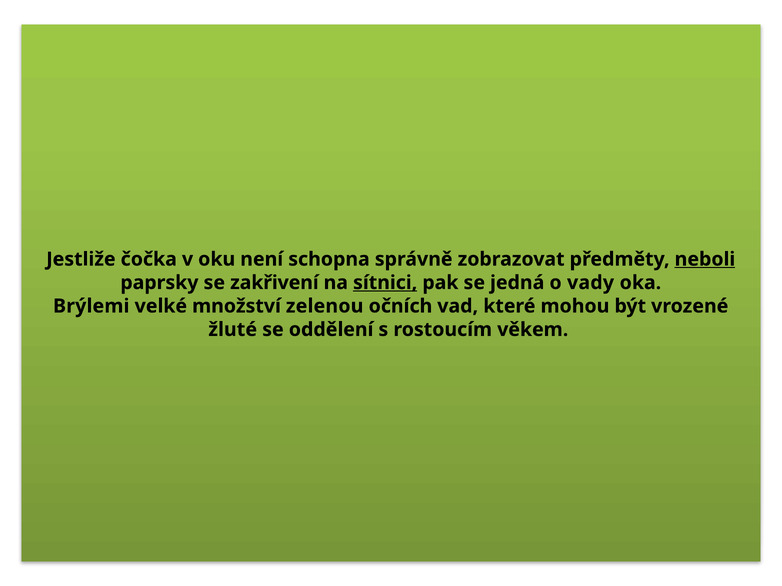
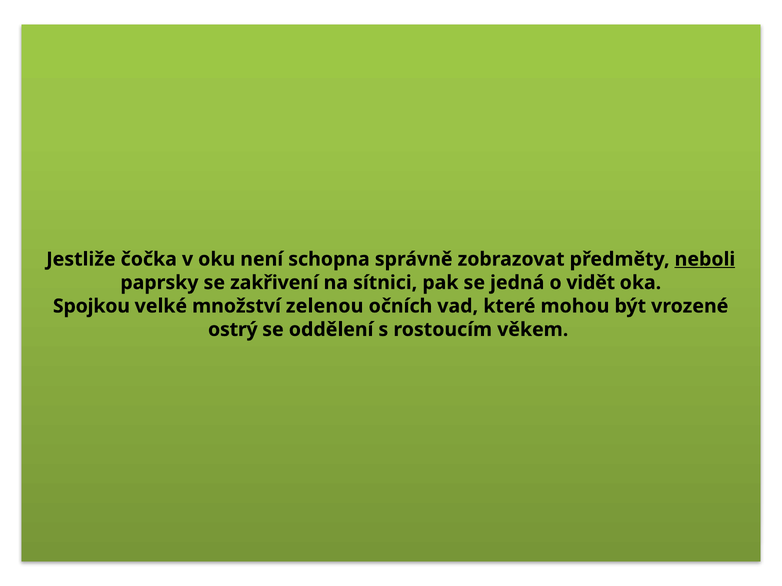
sítnici underline: present -> none
vady: vady -> vidět
Brýlemi: Brýlemi -> Spojkou
žluté: žluté -> ostrý
